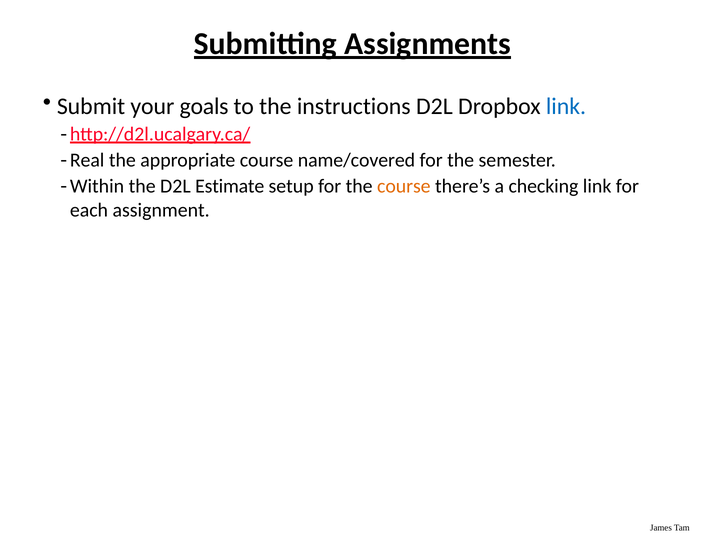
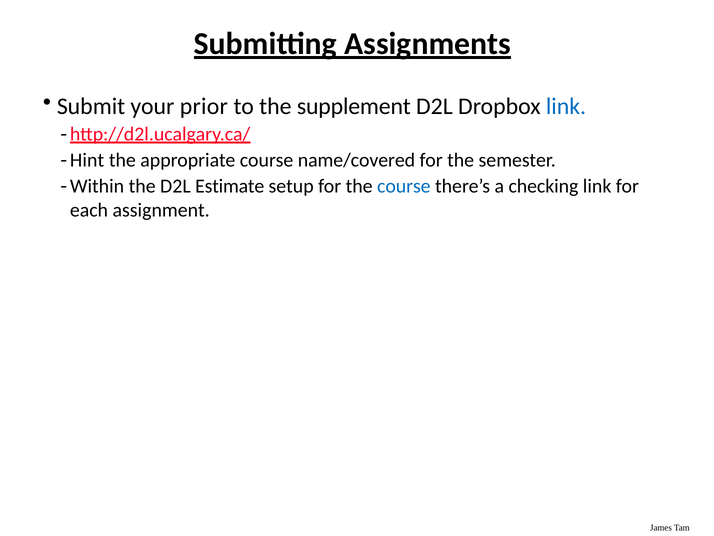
goals: goals -> prior
instructions: instructions -> supplement
Real: Real -> Hint
course at (404, 186) colour: orange -> blue
